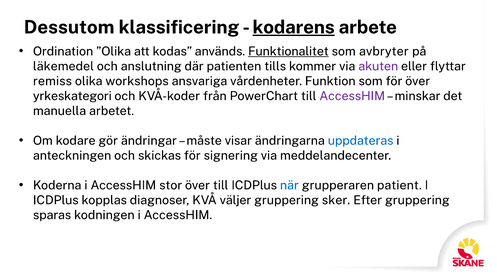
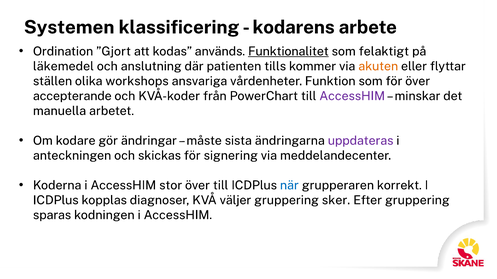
Dessutom: Dessutom -> Systemen
kodarens underline: present -> none
”Olika: ”Olika -> ”Gjort
avbryter: avbryter -> felaktigt
akuten colour: purple -> orange
remiss: remiss -> ställen
yrkeskategori: yrkeskategori -> accepterande
visar: visar -> sista
uppdateras colour: blue -> purple
patient: patient -> korrekt
